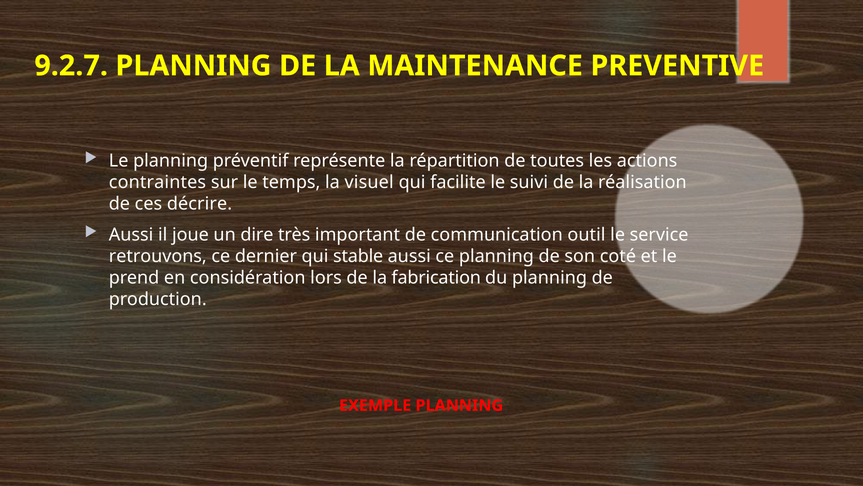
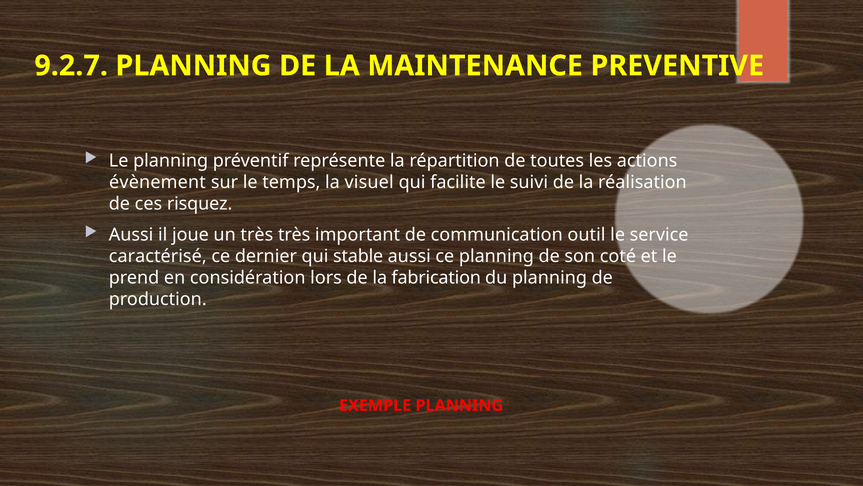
contraintes: contraintes -> évènement
décrire: décrire -> risquez
un dire: dire -> très
retrouvons: retrouvons -> caractérisé
